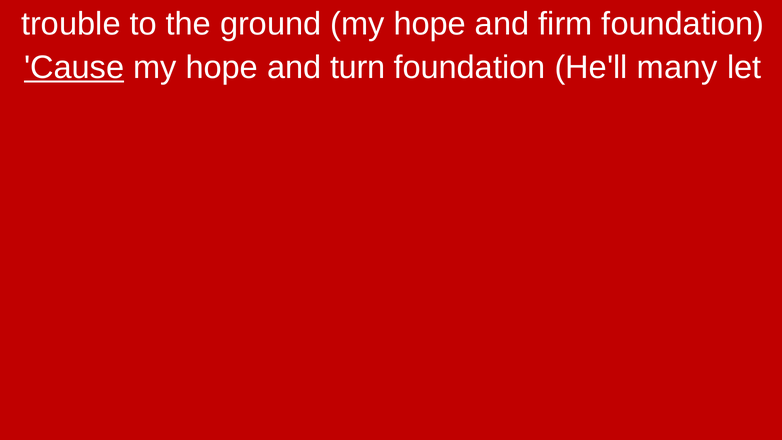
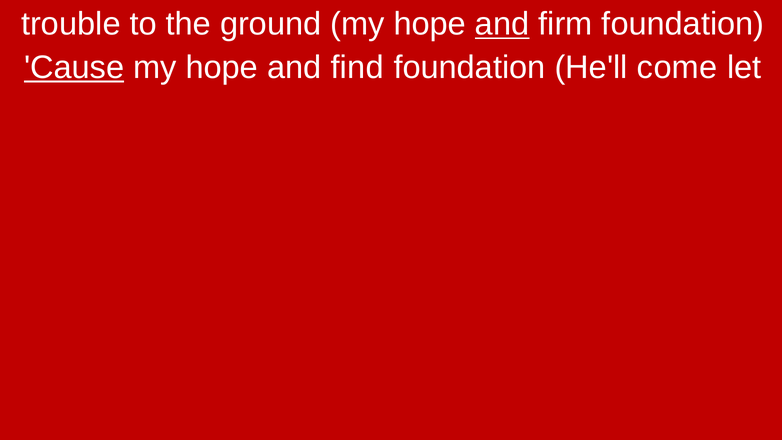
and at (502, 24) underline: none -> present
turn: turn -> find
many: many -> come
